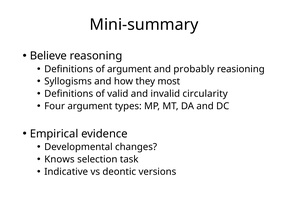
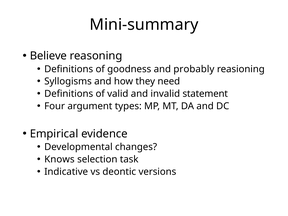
of argument: argument -> goodness
most: most -> need
circularity: circularity -> statement
